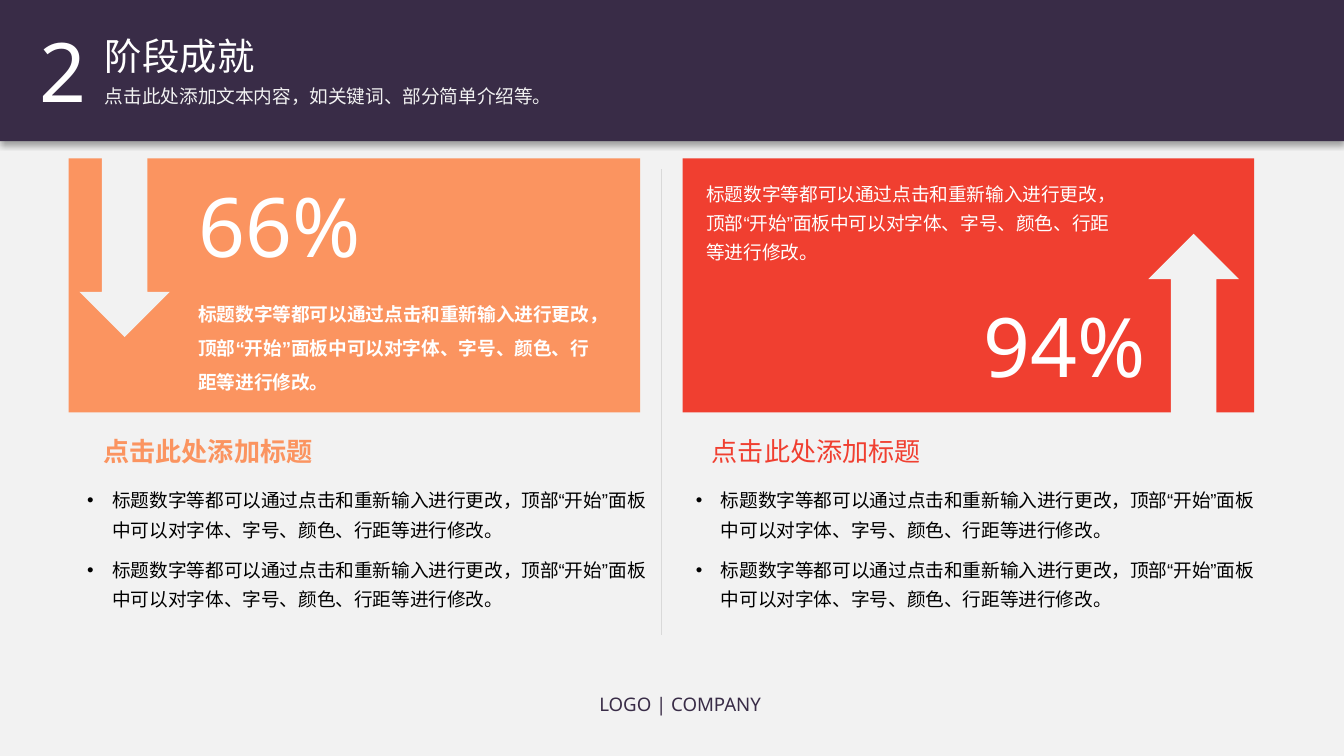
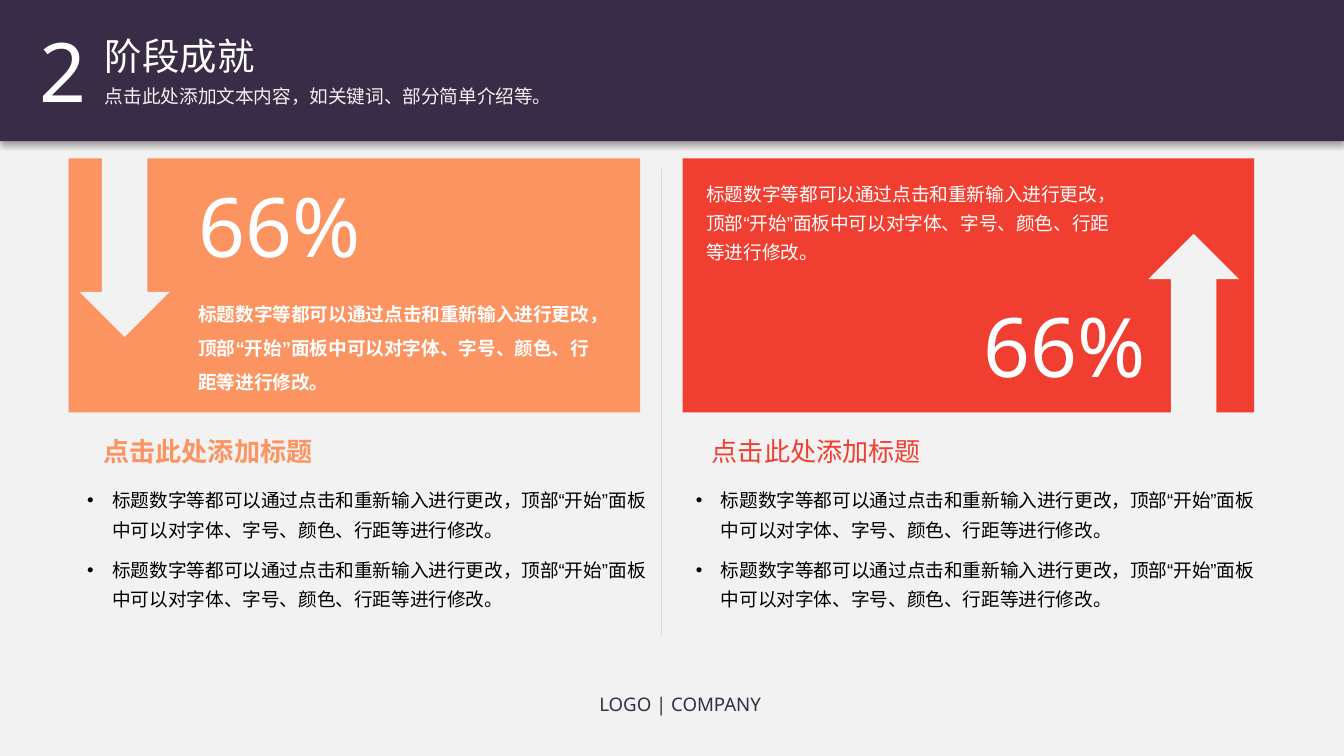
94% at (1064, 350): 94% -> 66%
